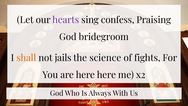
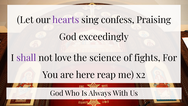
bridegroom: bridegroom -> exceedingly
shall colour: orange -> purple
jails: jails -> love
here here: here -> reap
